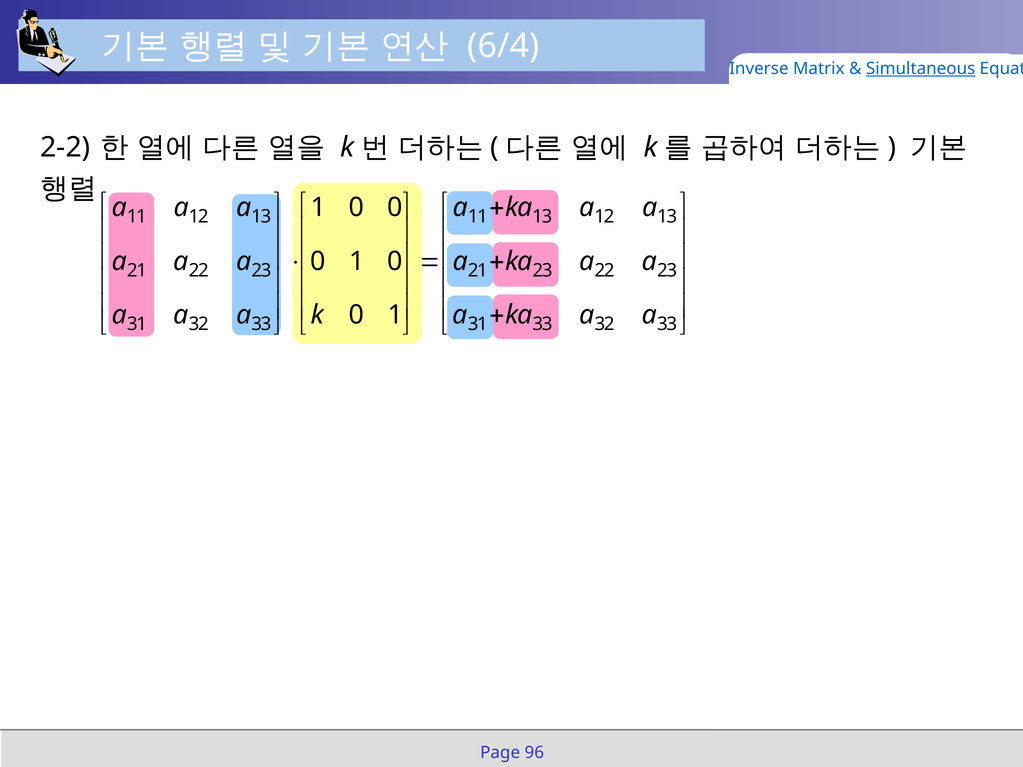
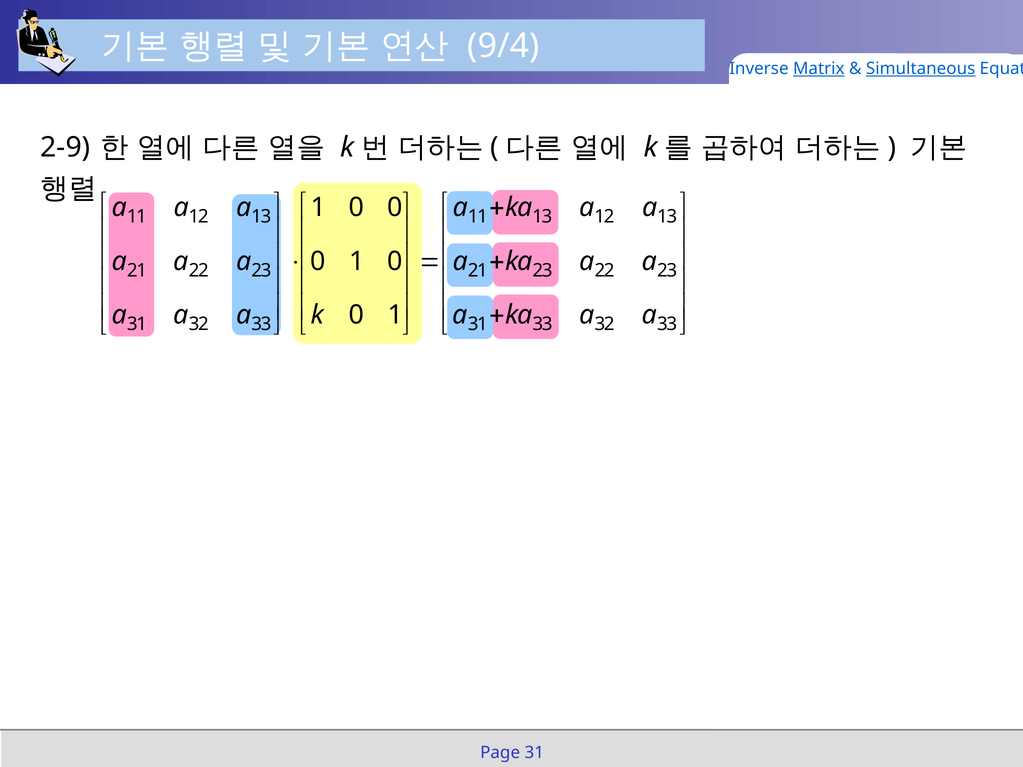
6/4: 6/4 -> 9/4
Matrix underline: none -> present
2-2: 2-2 -> 2-9
Page 96: 96 -> 31
